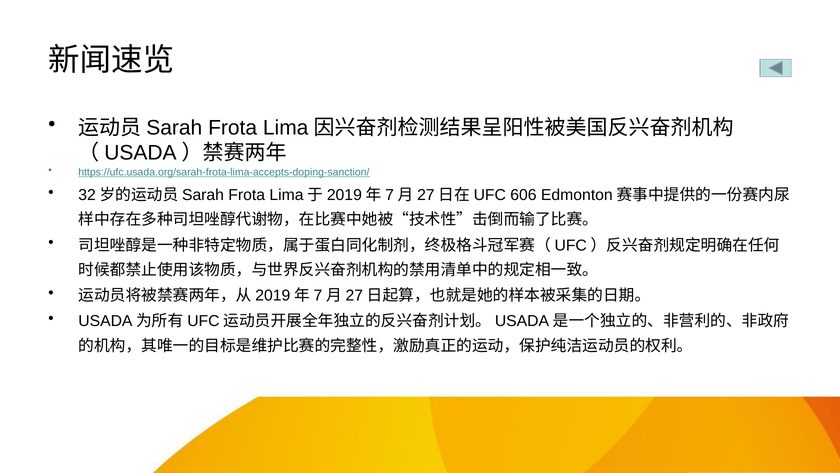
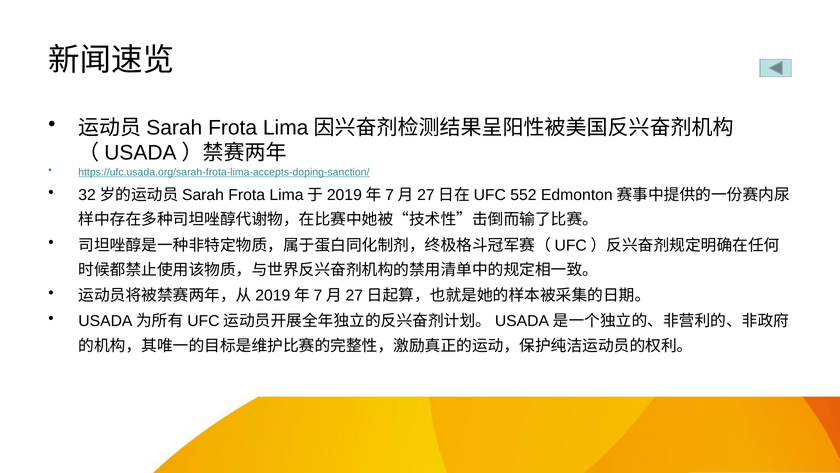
606: 606 -> 552
